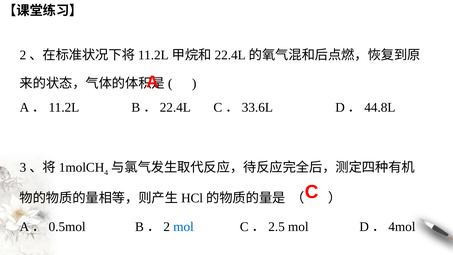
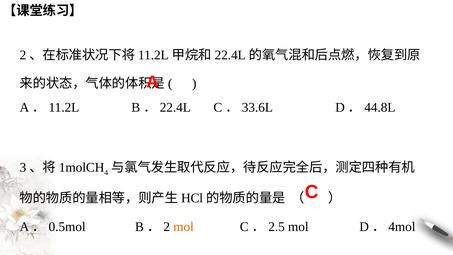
mol at (184, 227) colour: blue -> orange
